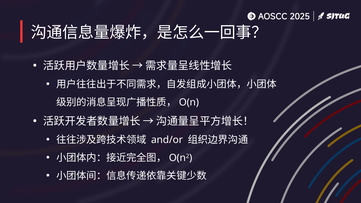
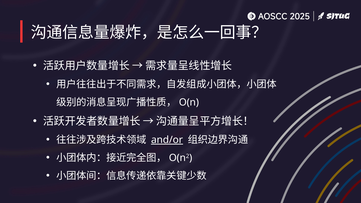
and/or underline: none -> present
